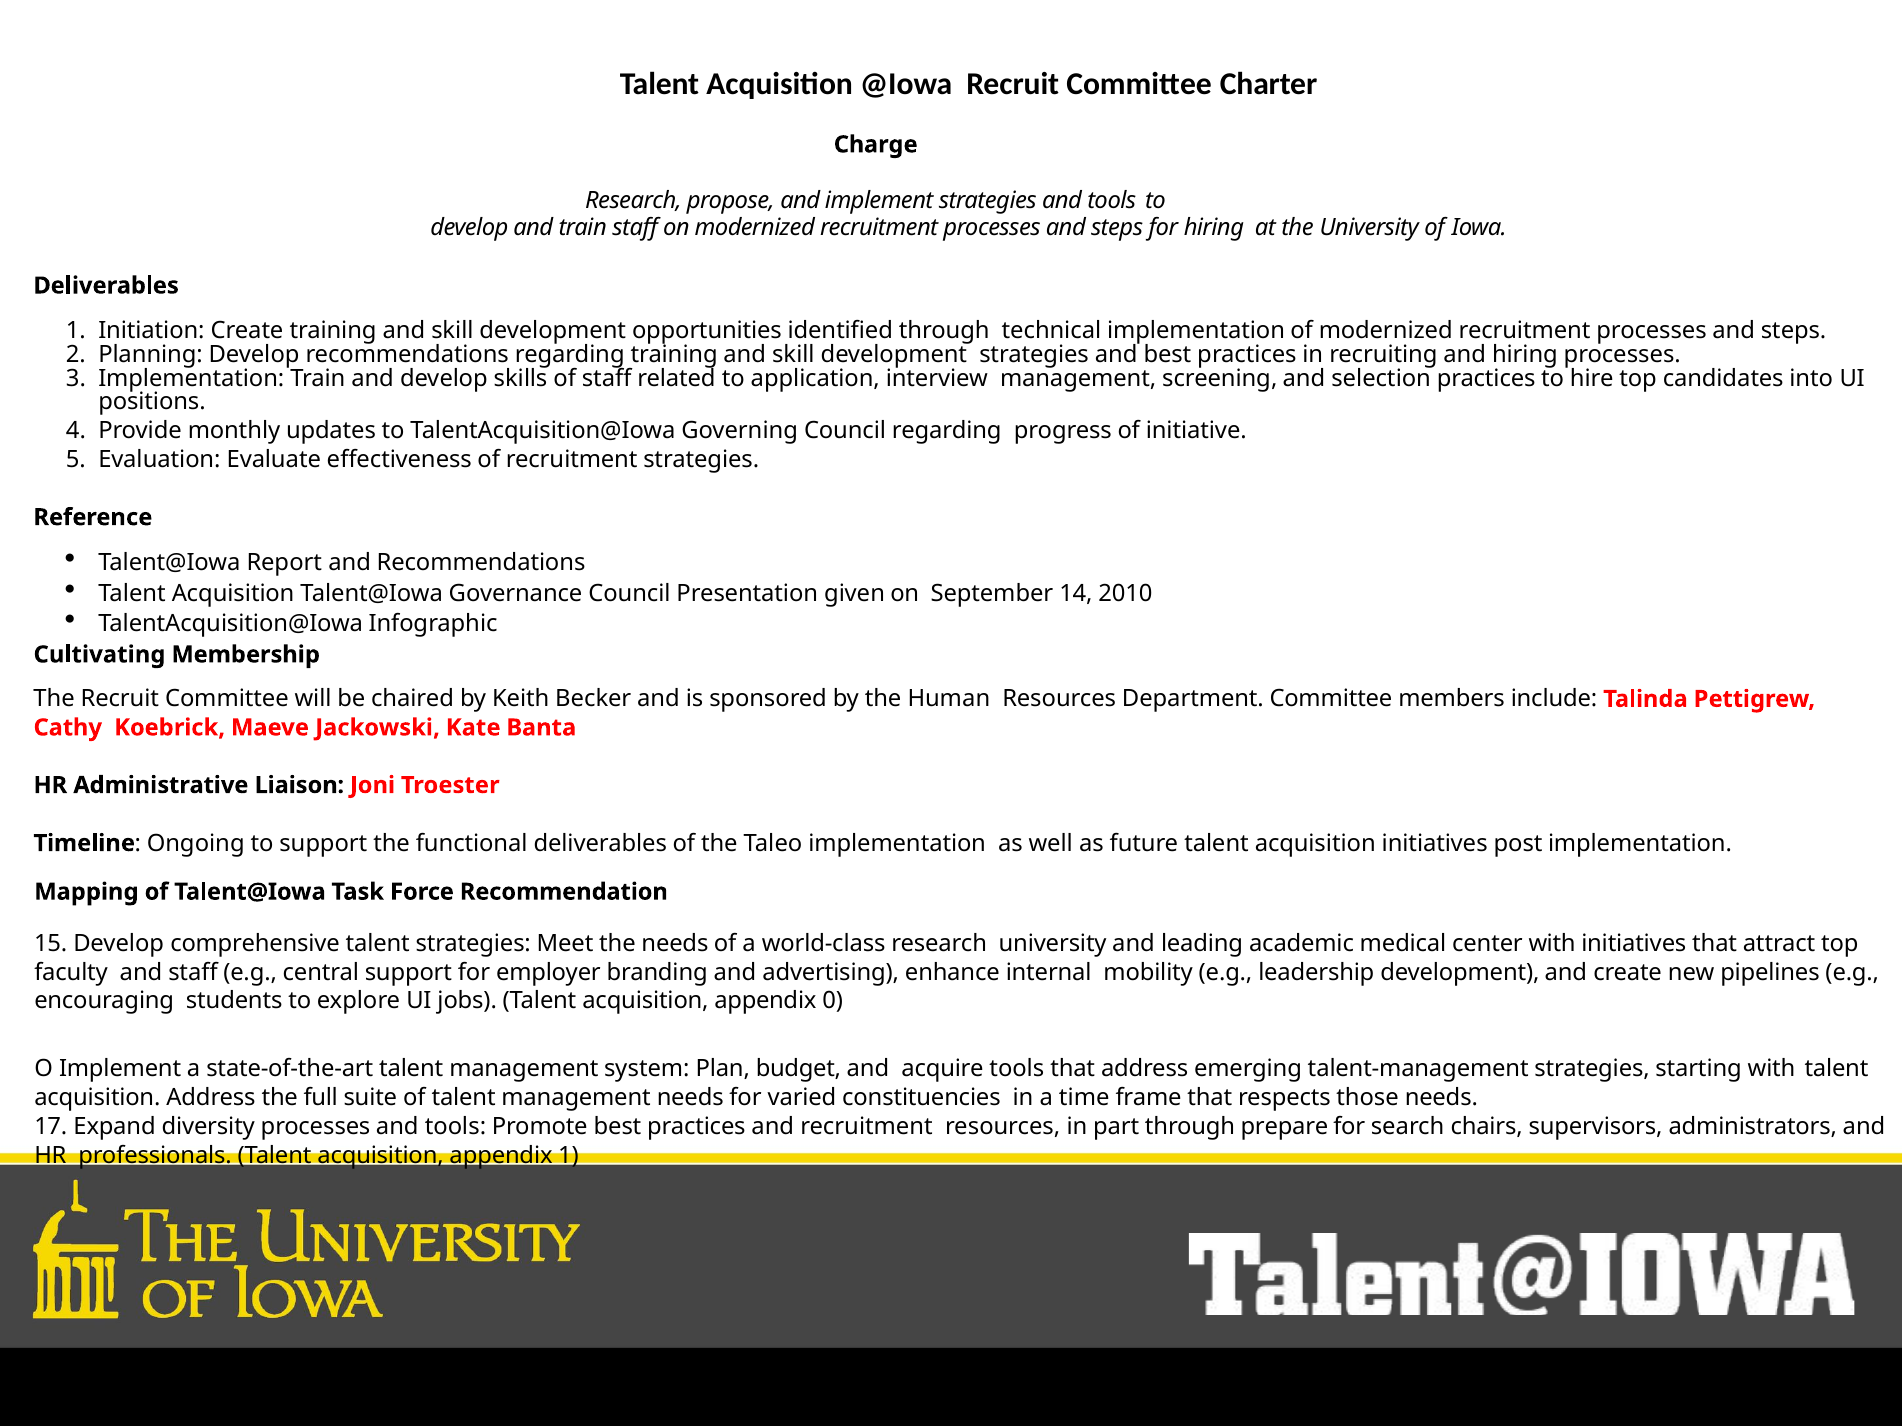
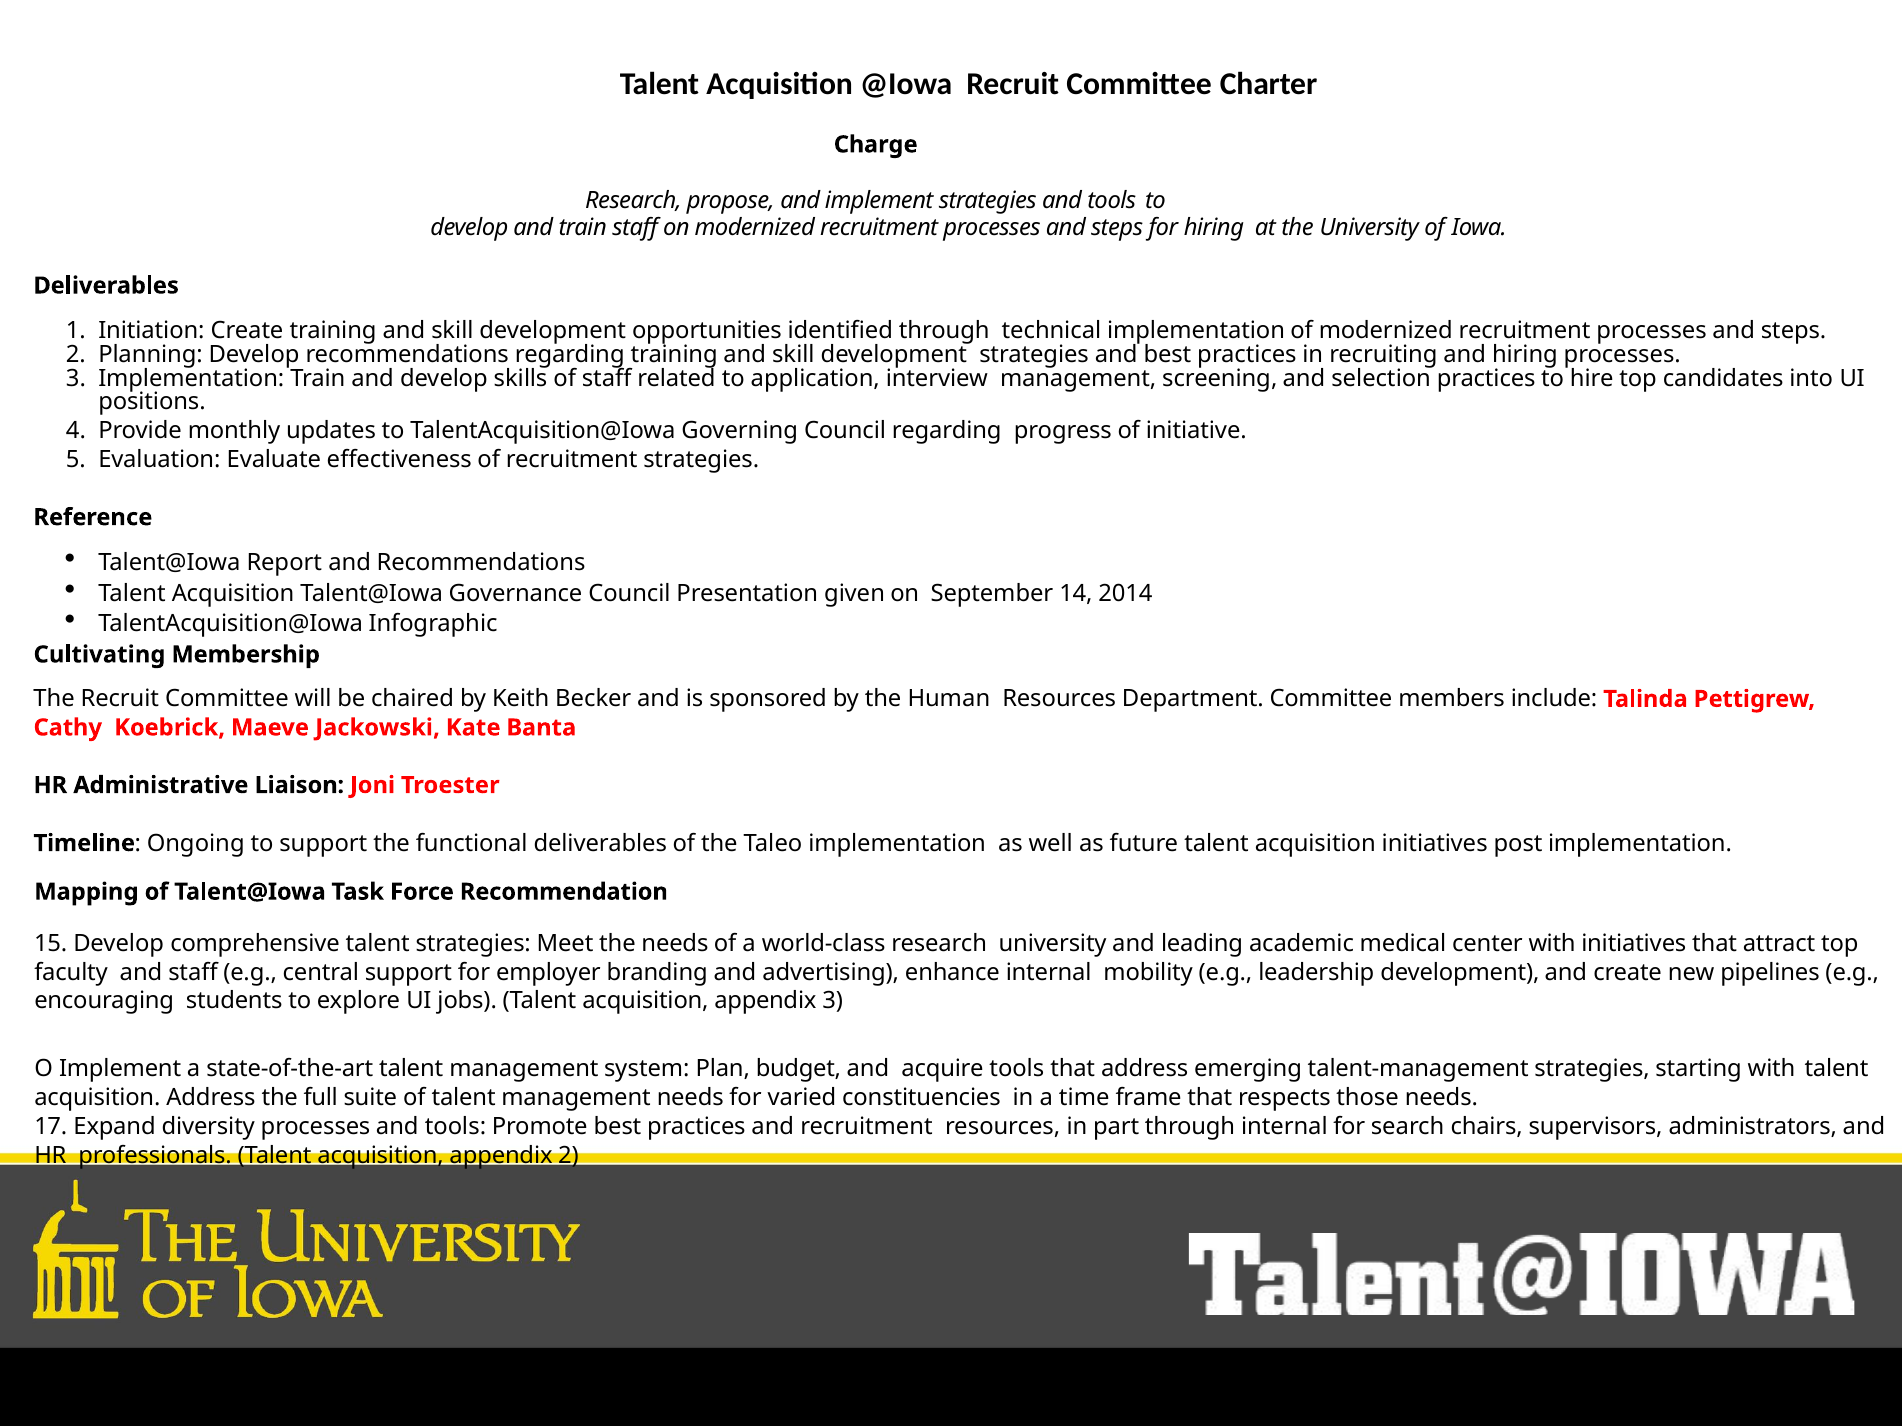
2010: 2010 -> 2014
appendix 0: 0 -> 3
through prepare: prepare -> internal
appendix 1: 1 -> 2
